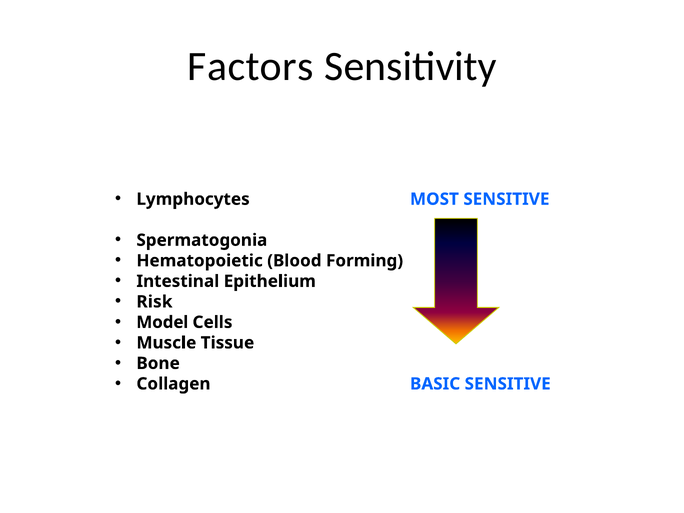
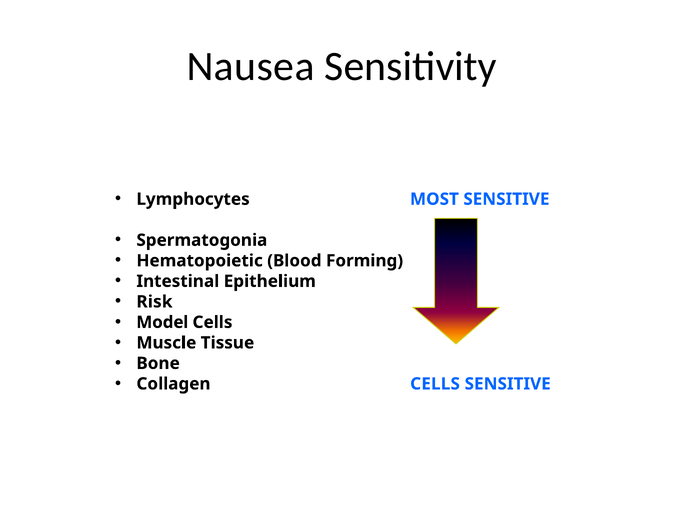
Factors: Factors -> Nausea
Collagen BASIC: BASIC -> CELLS
